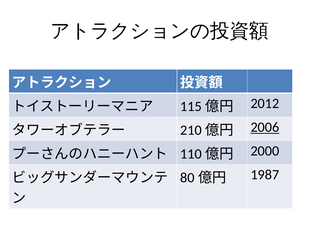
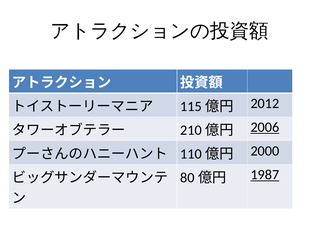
1987 underline: none -> present
